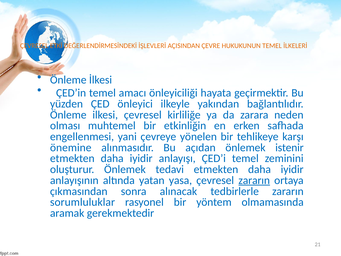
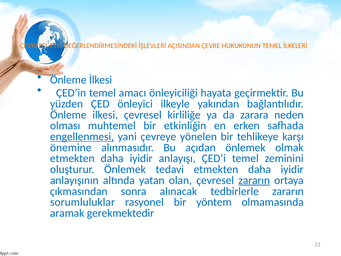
engellenmesi underline: none -> present
istenir: istenir -> olmak
yasa: yasa -> olan
